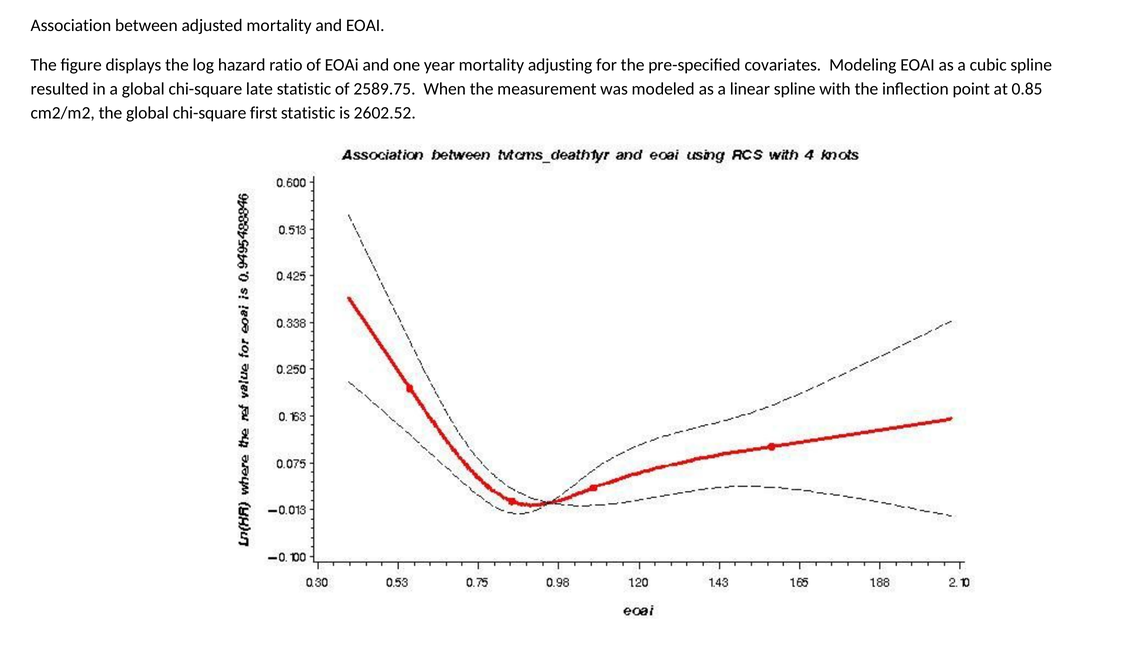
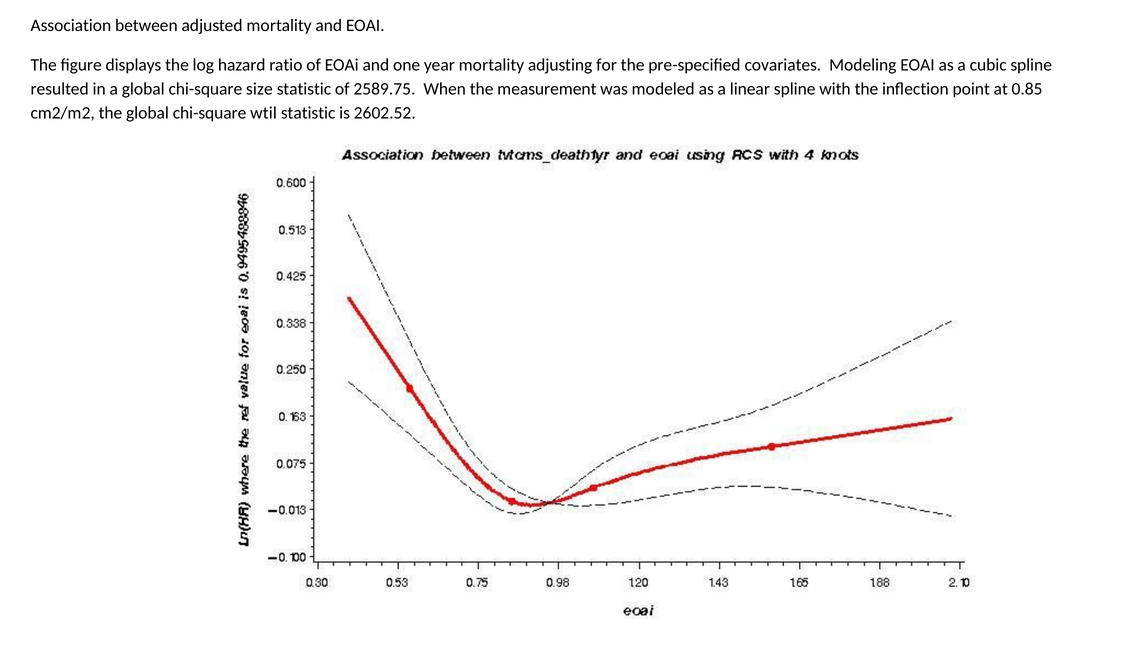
late: late -> size
first: first -> wtil
